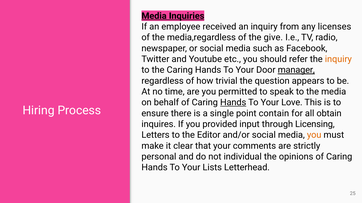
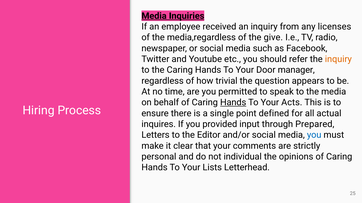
manager underline: present -> none
Love: Love -> Acts
contain: contain -> defined
obtain: obtain -> actual
Licensing: Licensing -> Prepared
you at (314, 135) colour: orange -> blue
